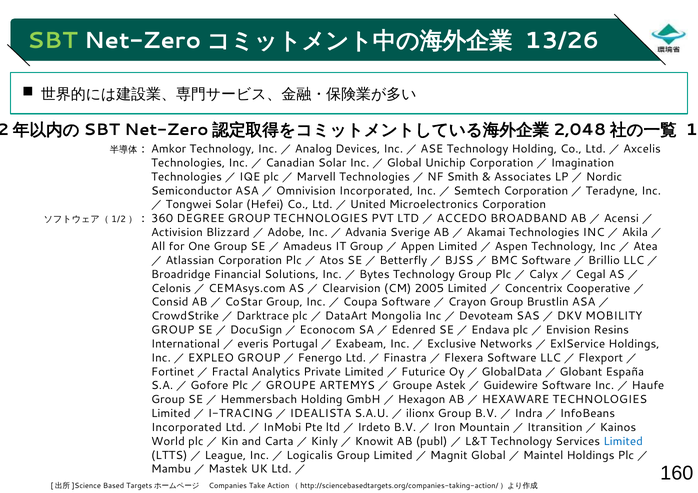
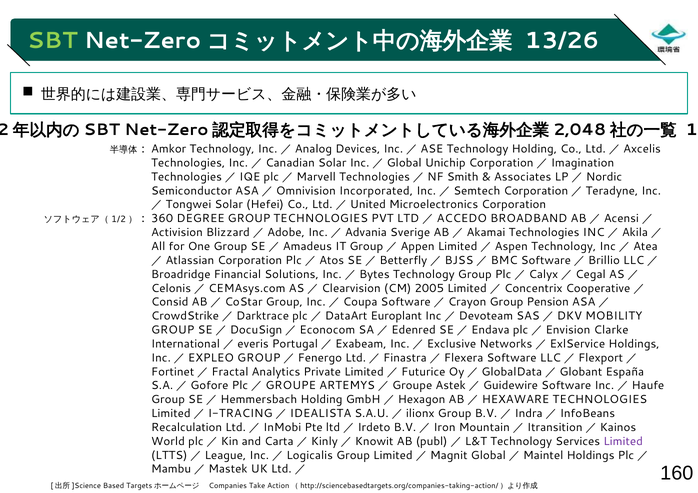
Brustlin: Brustlin -> Pension
Mongolia: Mongolia -> Europlant
Resins: Resins -> Clarke
Incorporated at (186, 428): Incorporated -> Recalculation
Limited at (623, 442) colour: blue -> purple
